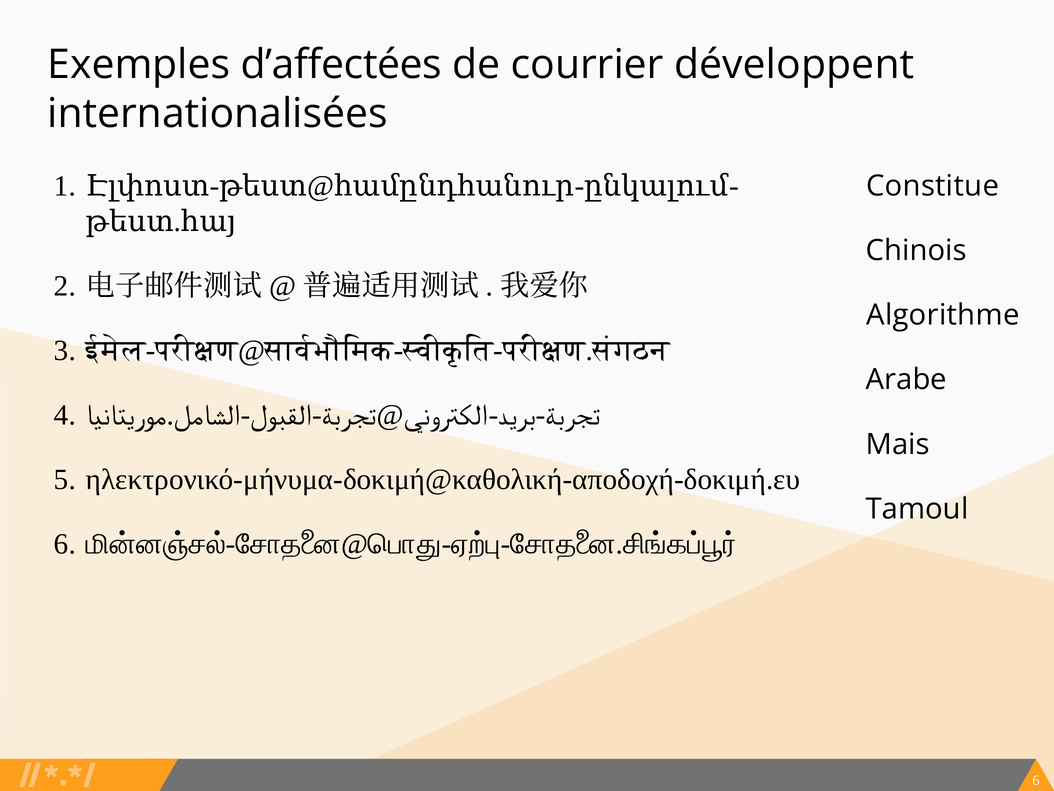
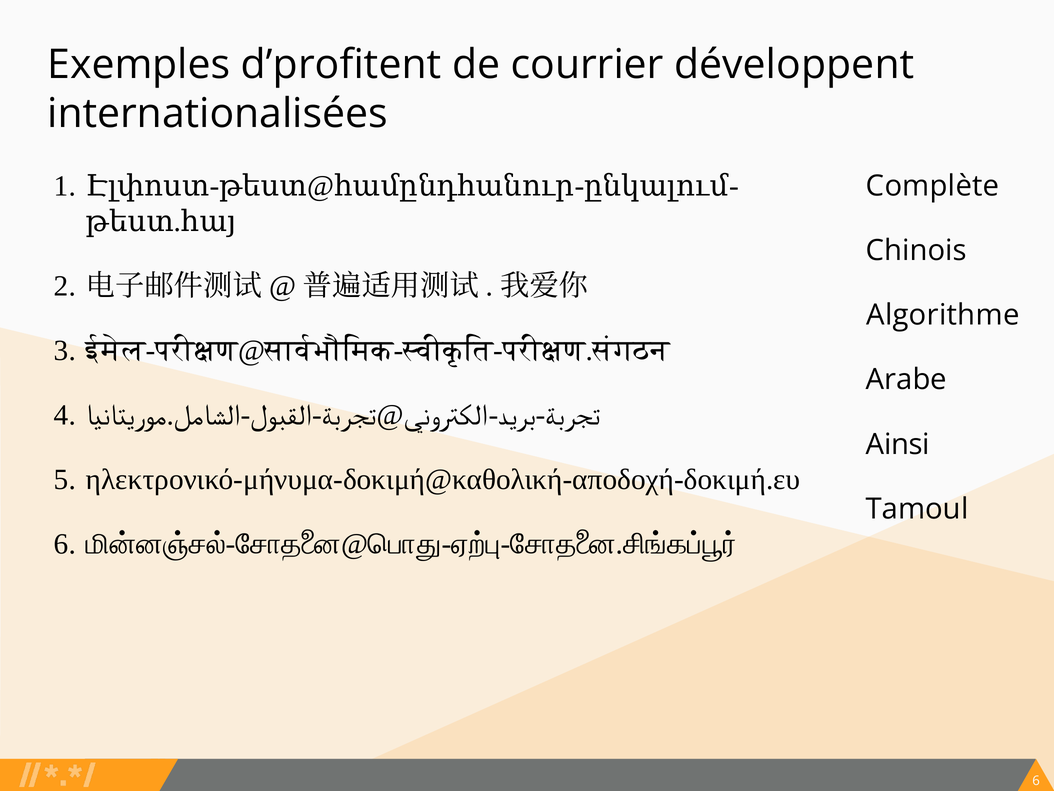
d’affectées: d’affectées -> d’profitent
Constitue: Constitue -> Complète
Mais: Mais -> Ainsi
